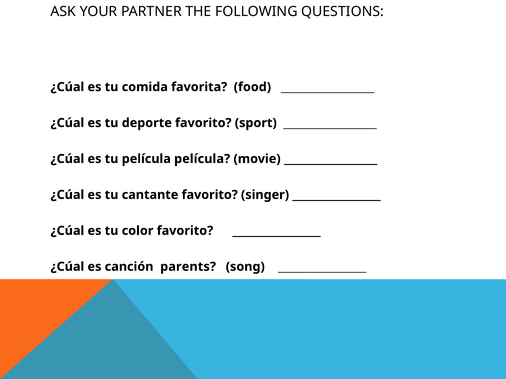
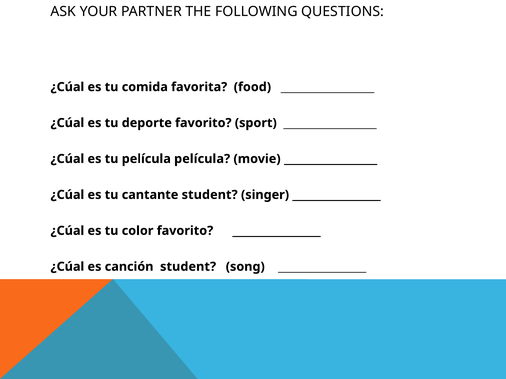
cantante favorito: favorito -> student
canción parents: parents -> student
